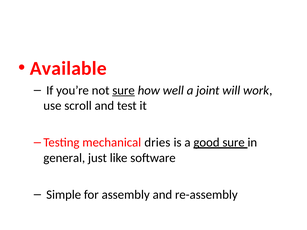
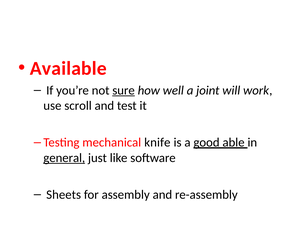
dries: dries -> knife
good sure: sure -> able
general underline: none -> present
Simple: Simple -> Sheets
